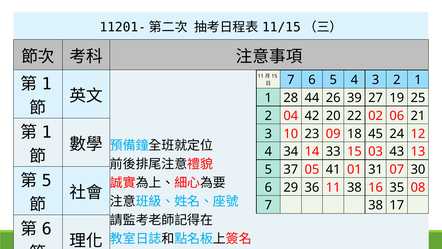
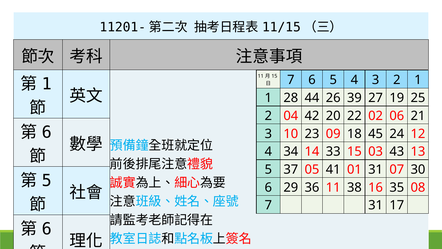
1 at (47, 132): 1 -> 6
7 38: 38 -> 31
